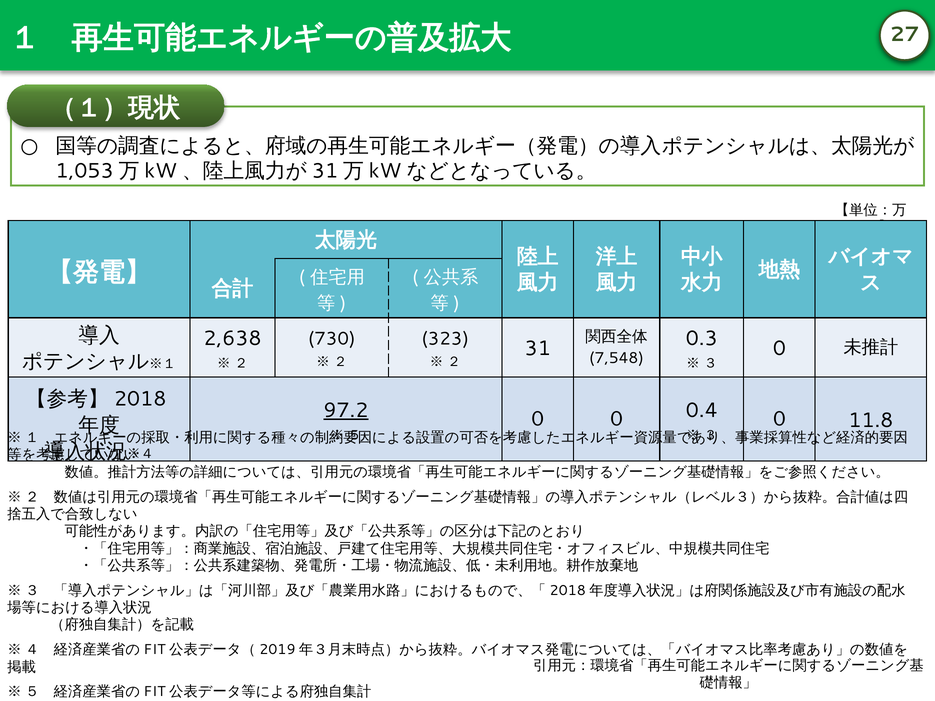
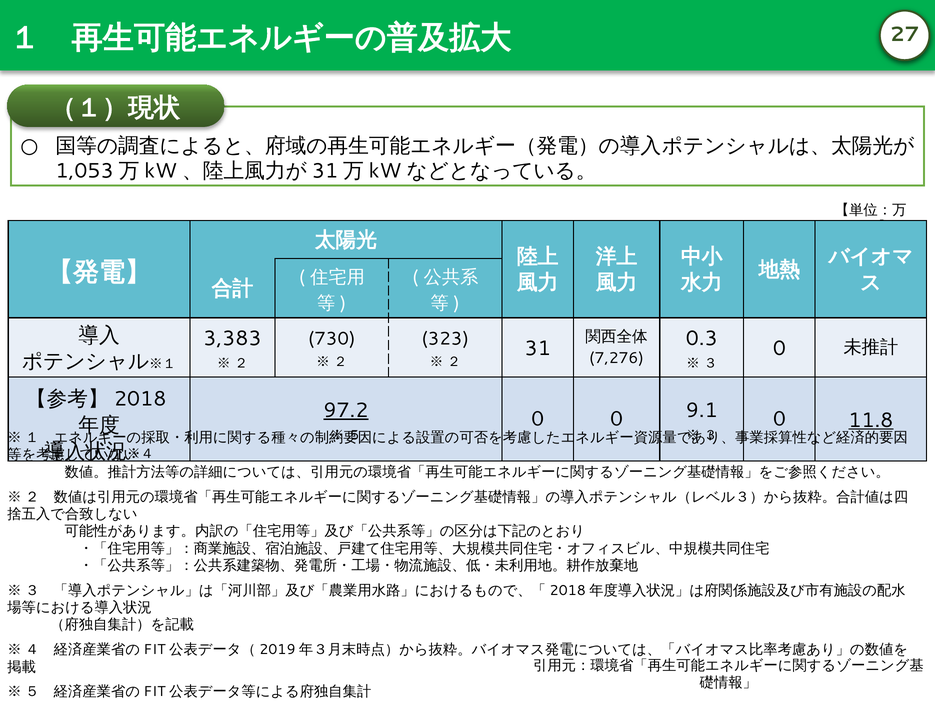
2,638: 2,638 -> 3,383
7,548: 7,548 -> 7,276
0.4: 0.4 -> 9.1
11.8 underline: none -> present
